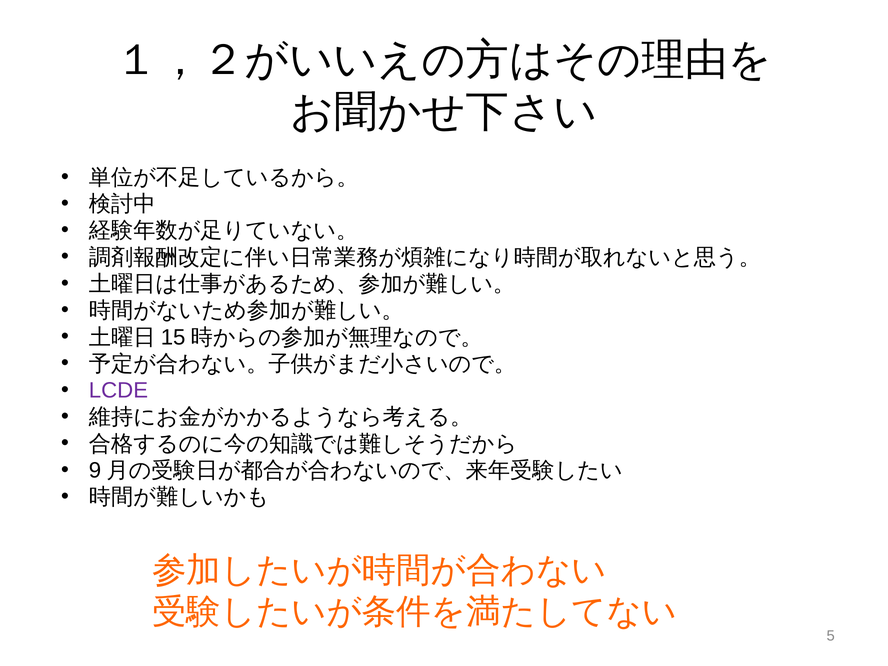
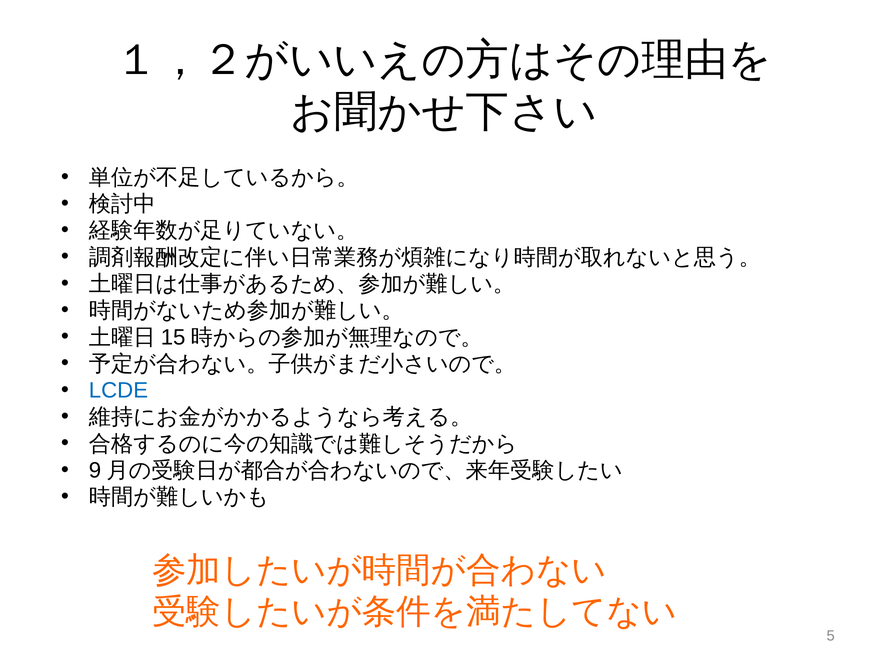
LCDE colour: purple -> blue
